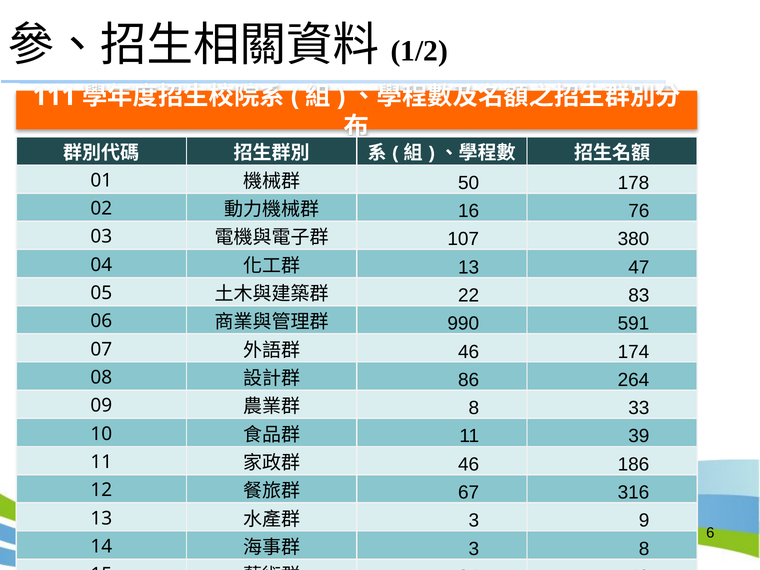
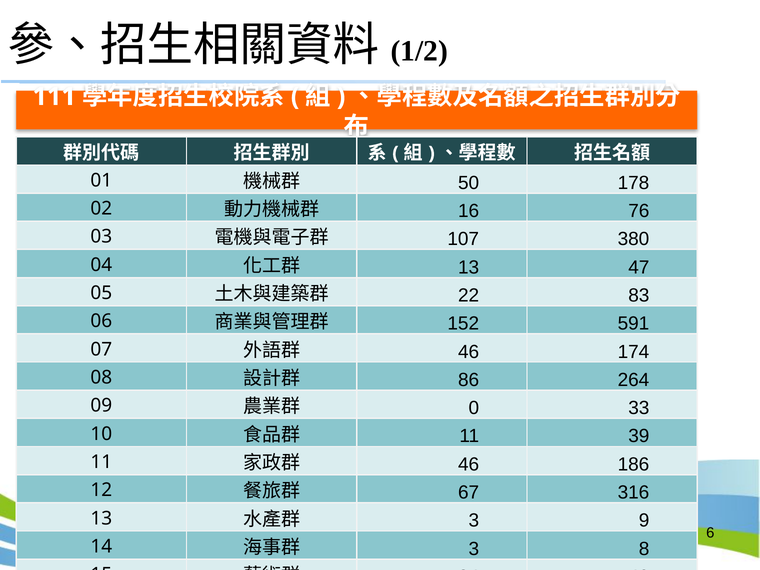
990: 990 -> 152
8 at (474, 408): 8 -> 0
